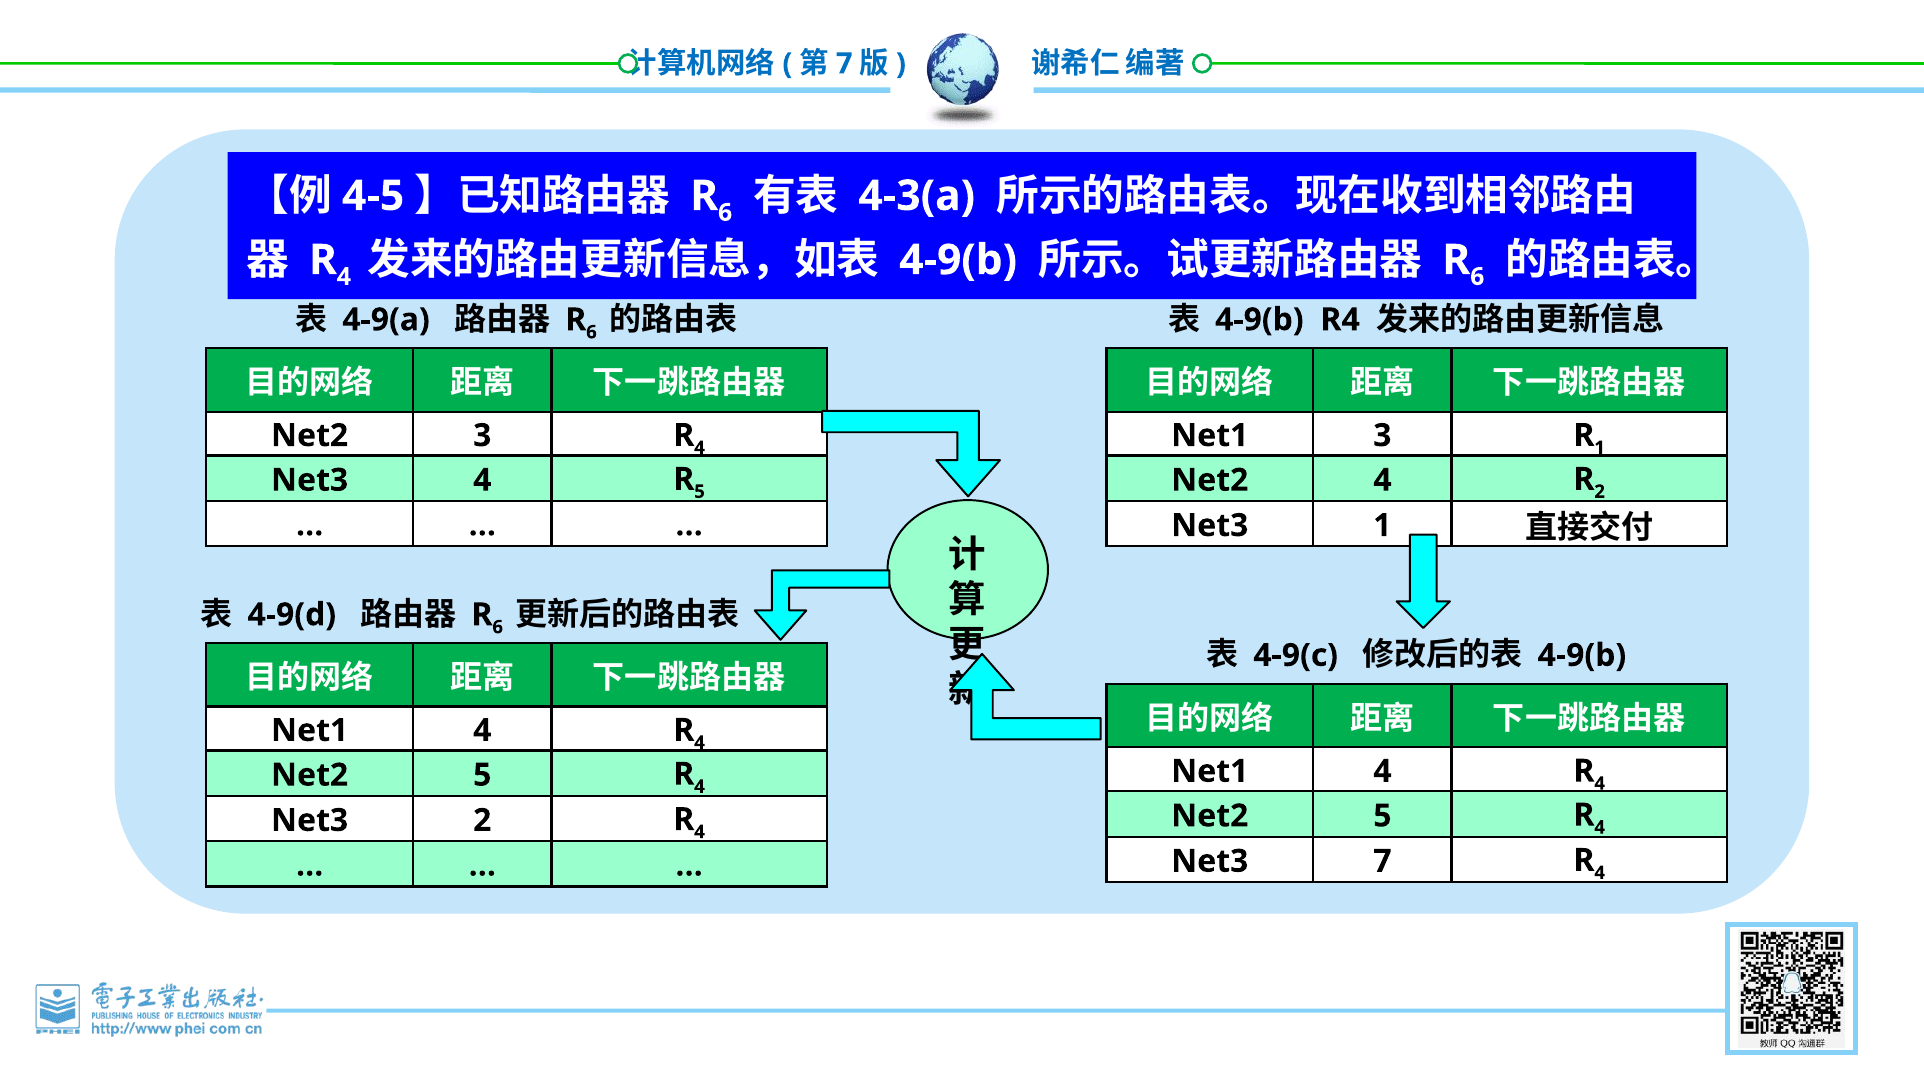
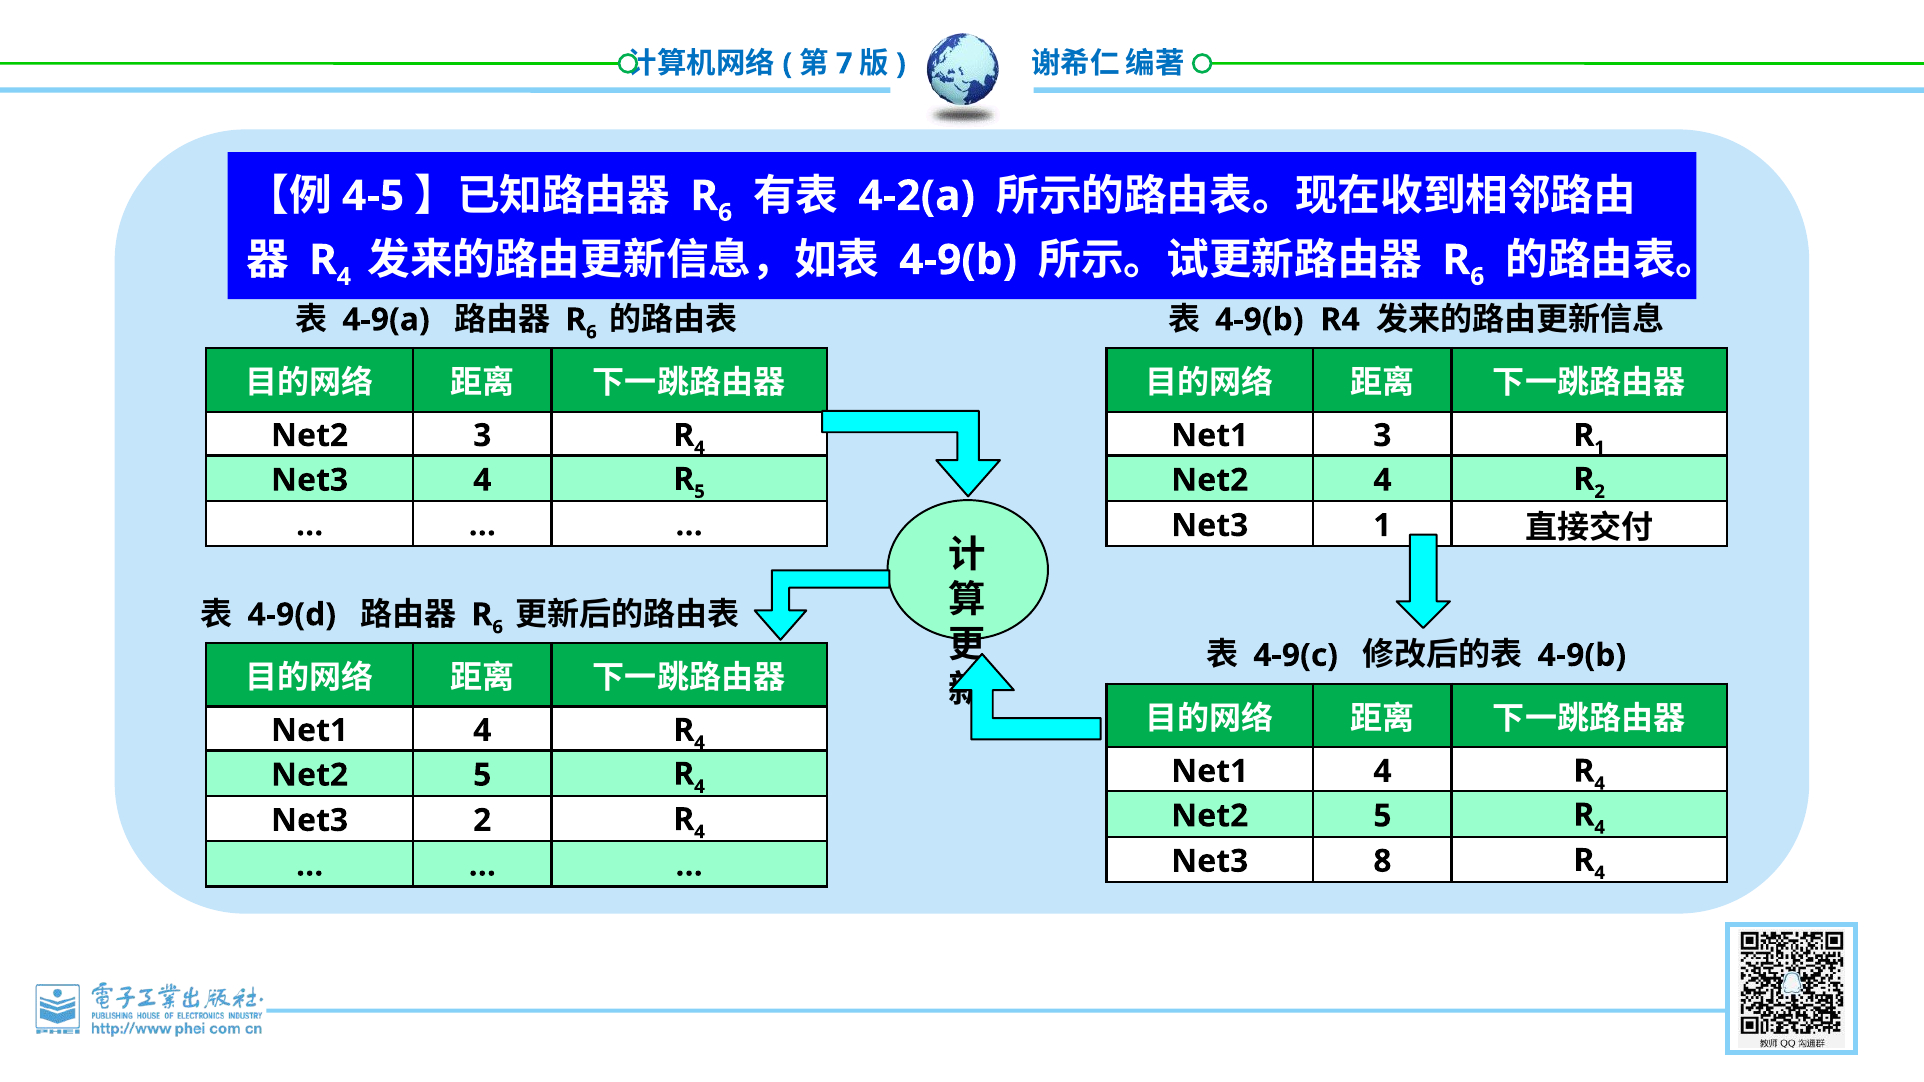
4-3(a: 4-3(a -> 4-2(a
Net3 7: 7 -> 8
